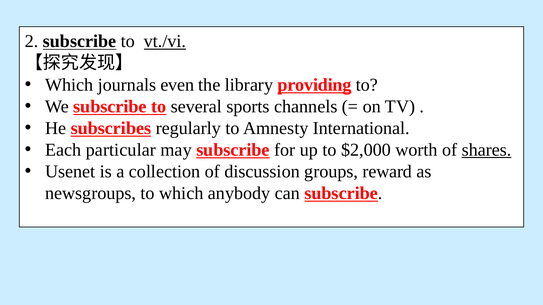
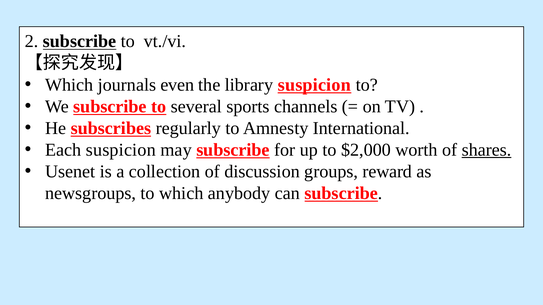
vt./vi underline: present -> none
library providing: providing -> suspicion
Each particular: particular -> suspicion
